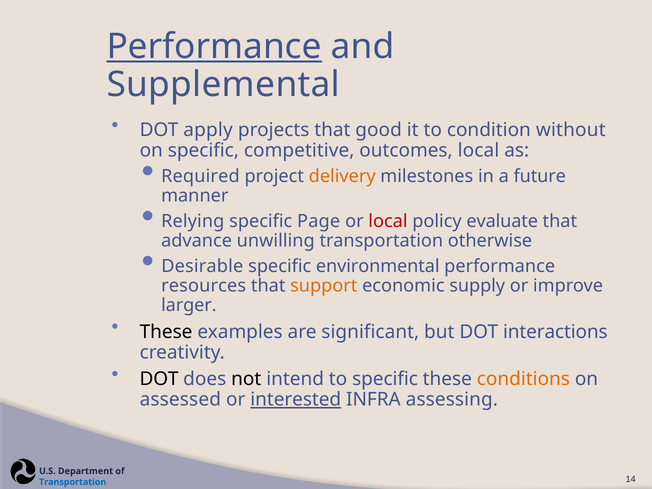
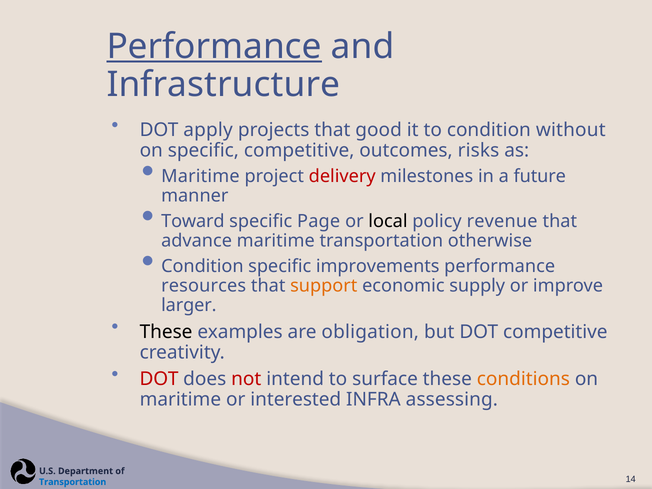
Supplemental: Supplemental -> Infrastructure
outcomes local: local -> risks
Required at (200, 176): Required -> Maritime
delivery colour: orange -> red
Relying: Relying -> Toward
local at (388, 221) colour: red -> black
evaluate: evaluate -> revenue
advance unwilling: unwilling -> maritime
Desirable at (202, 266): Desirable -> Condition
environmental: environmental -> improvements
significant: significant -> obligation
DOT interactions: interactions -> competitive
DOT at (159, 379) colour: black -> red
not colour: black -> red
to specific: specific -> surface
assessed at (180, 400): assessed -> maritime
interested underline: present -> none
